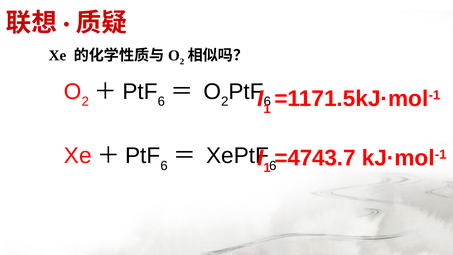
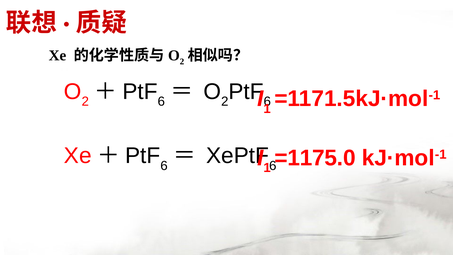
=4743.7: =4743.7 -> =1175.0
